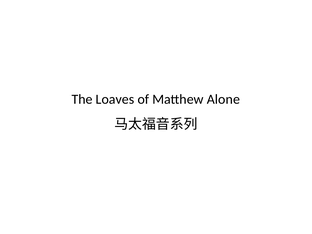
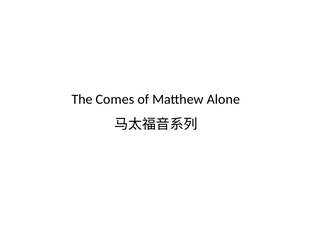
Loaves: Loaves -> Comes
